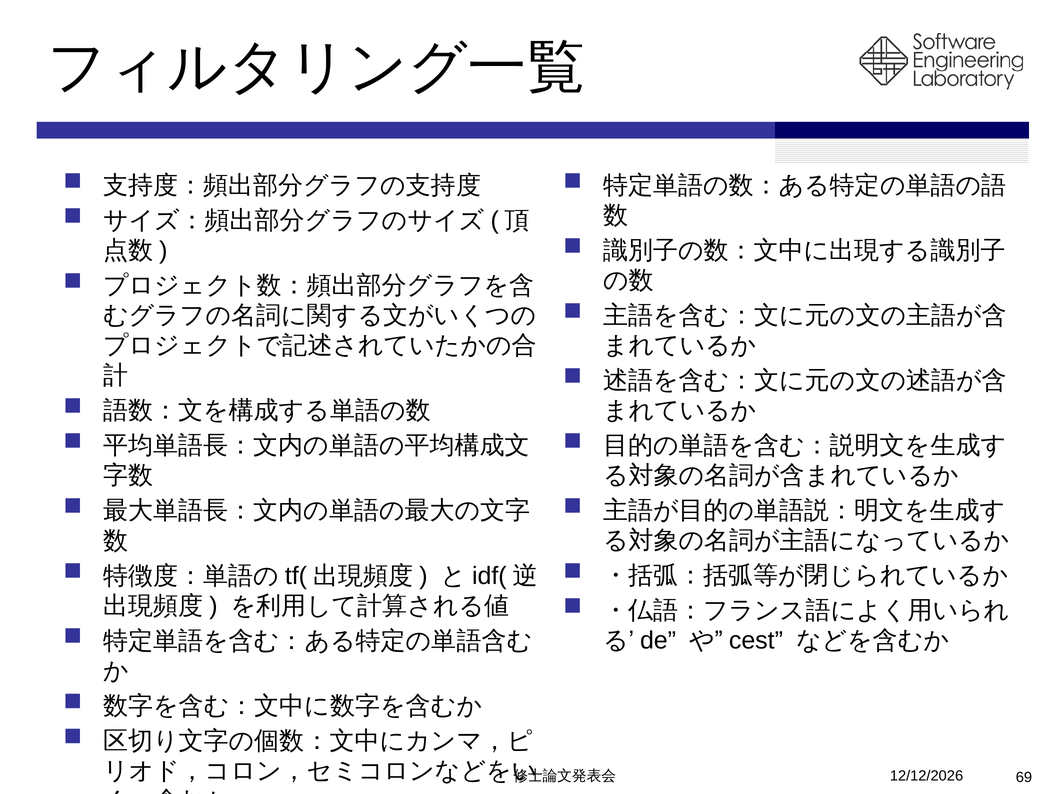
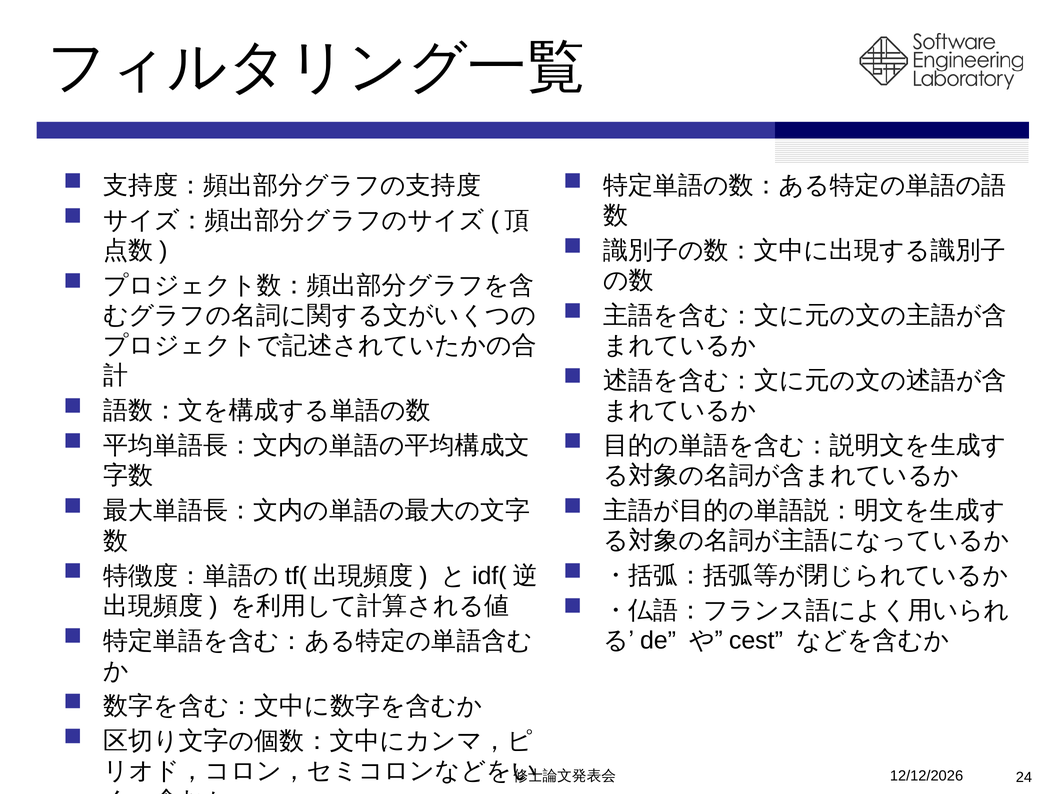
69: 69 -> 24
